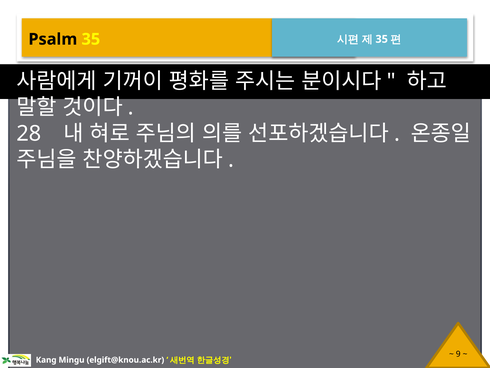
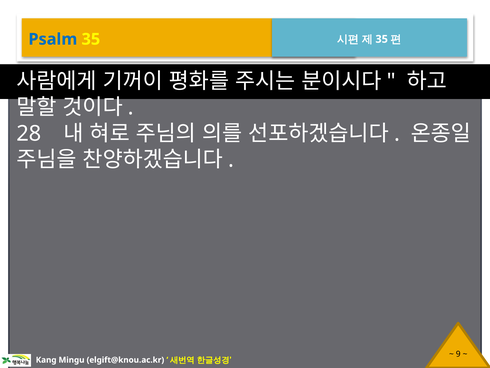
Psalm colour: black -> blue
